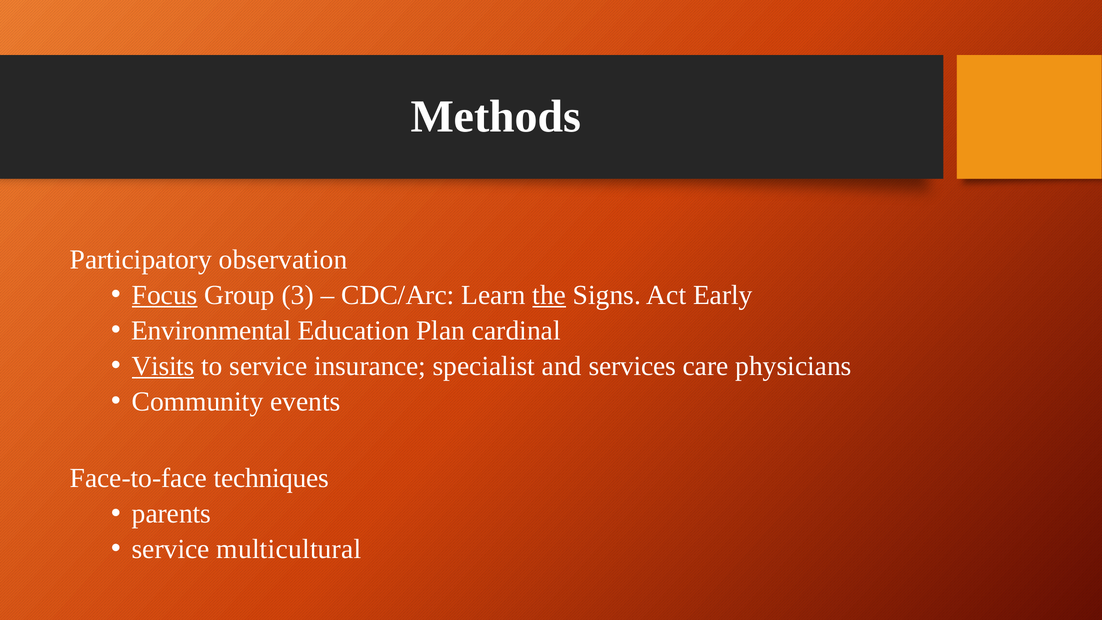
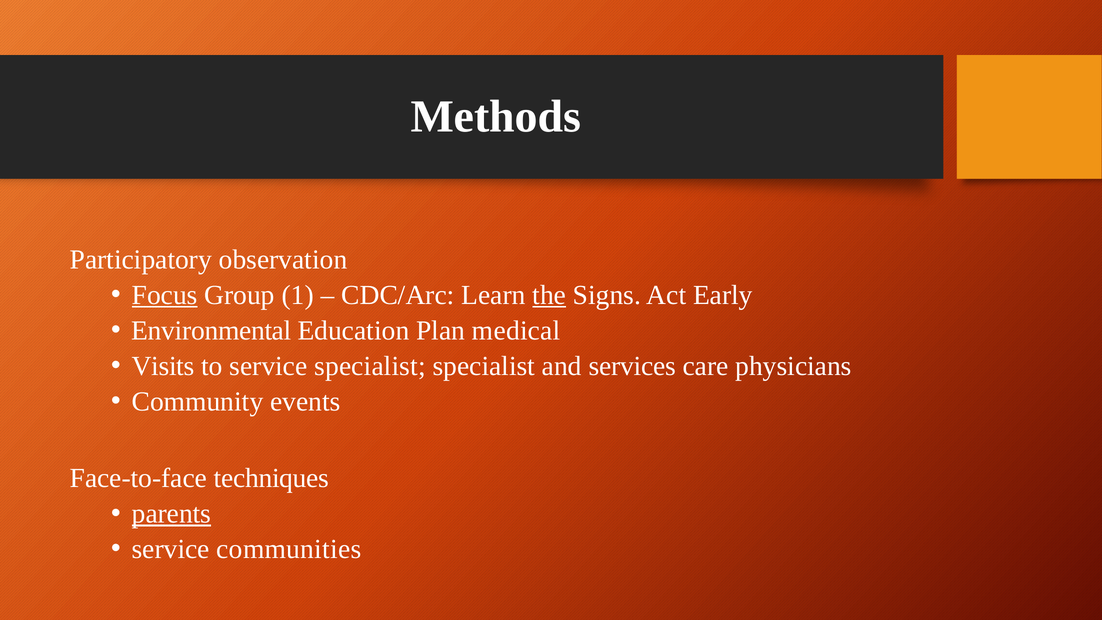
3: 3 -> 1
cardinal: cardinal -> medical
Visits underline: present -> none
service insurance: insurance -> specialist
parents underline: none -> present
multicultural: multicultural -> communities
